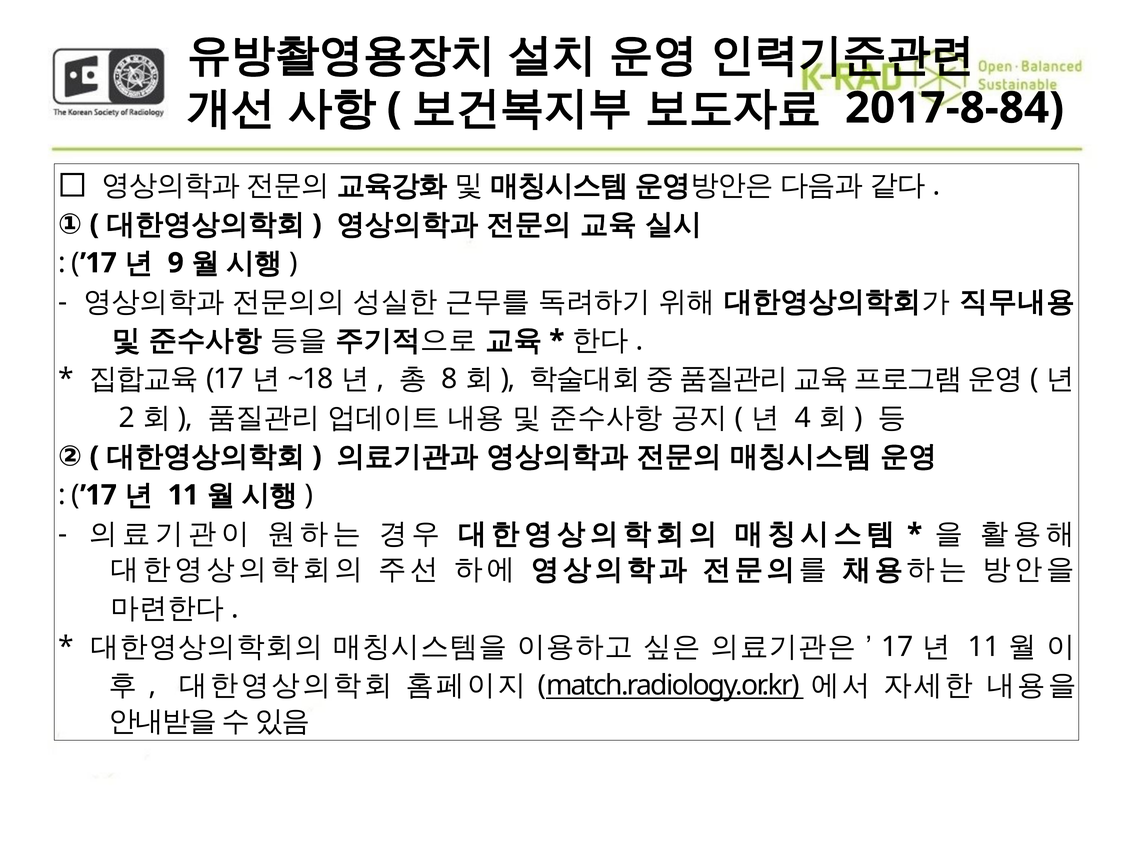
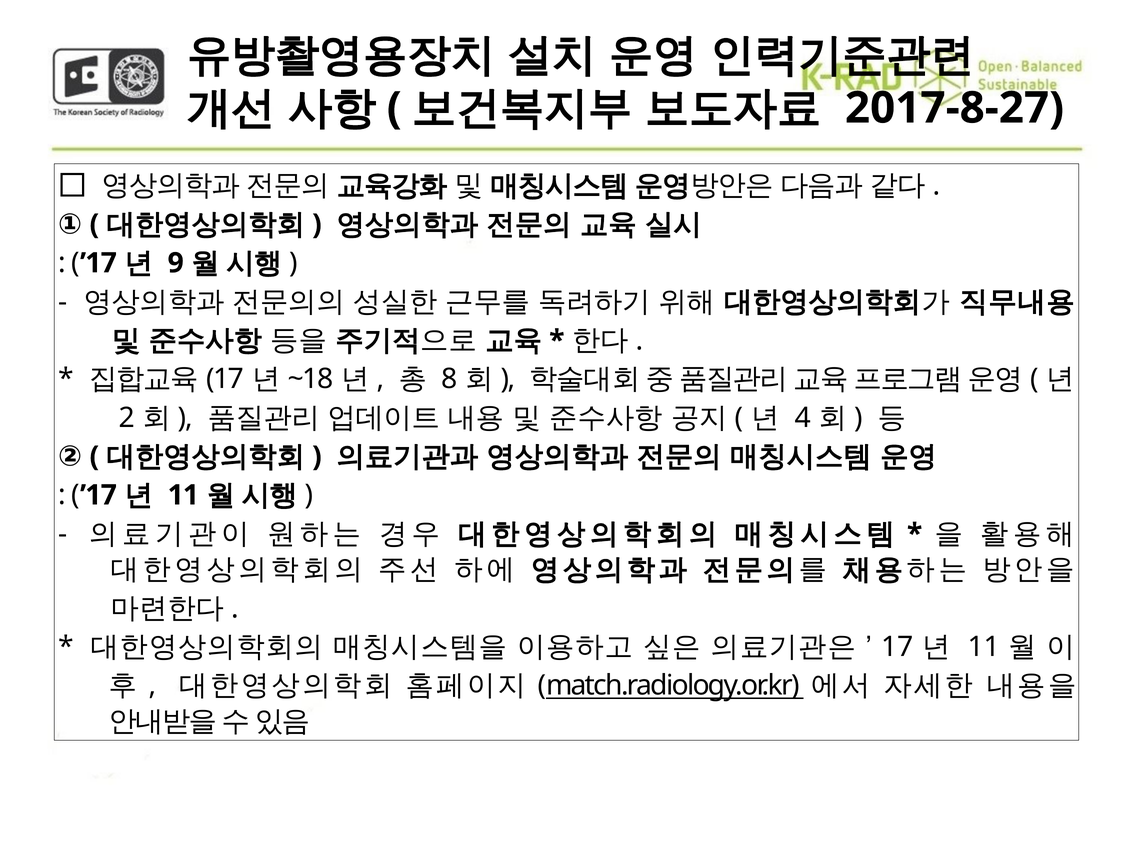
2017-8-84: 2017-8-84 -> 2017-8-27
